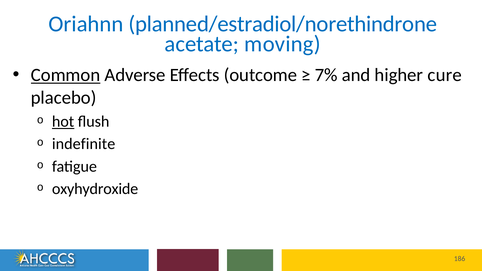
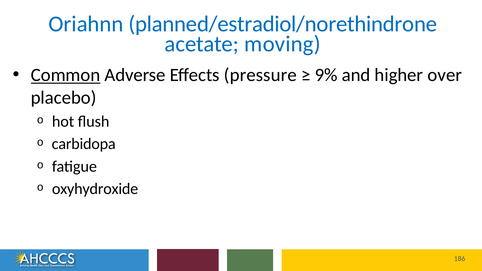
outcome: outcome -> pressure
7%: 7% -> 9%
cure: cure -> over
hot underline: present -> none
indefinite: indefinite -> carbidopa
